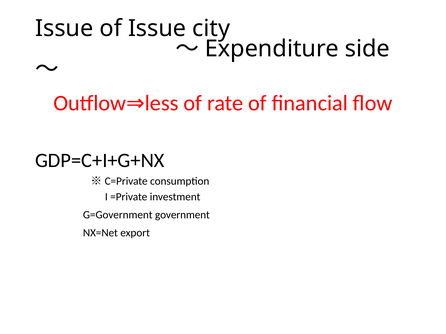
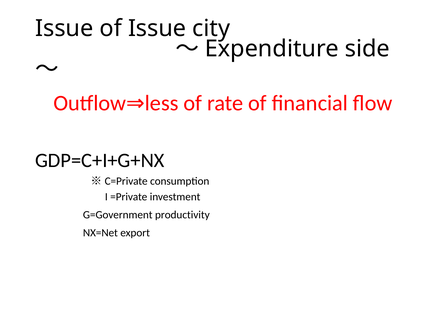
government: government -> productivity
